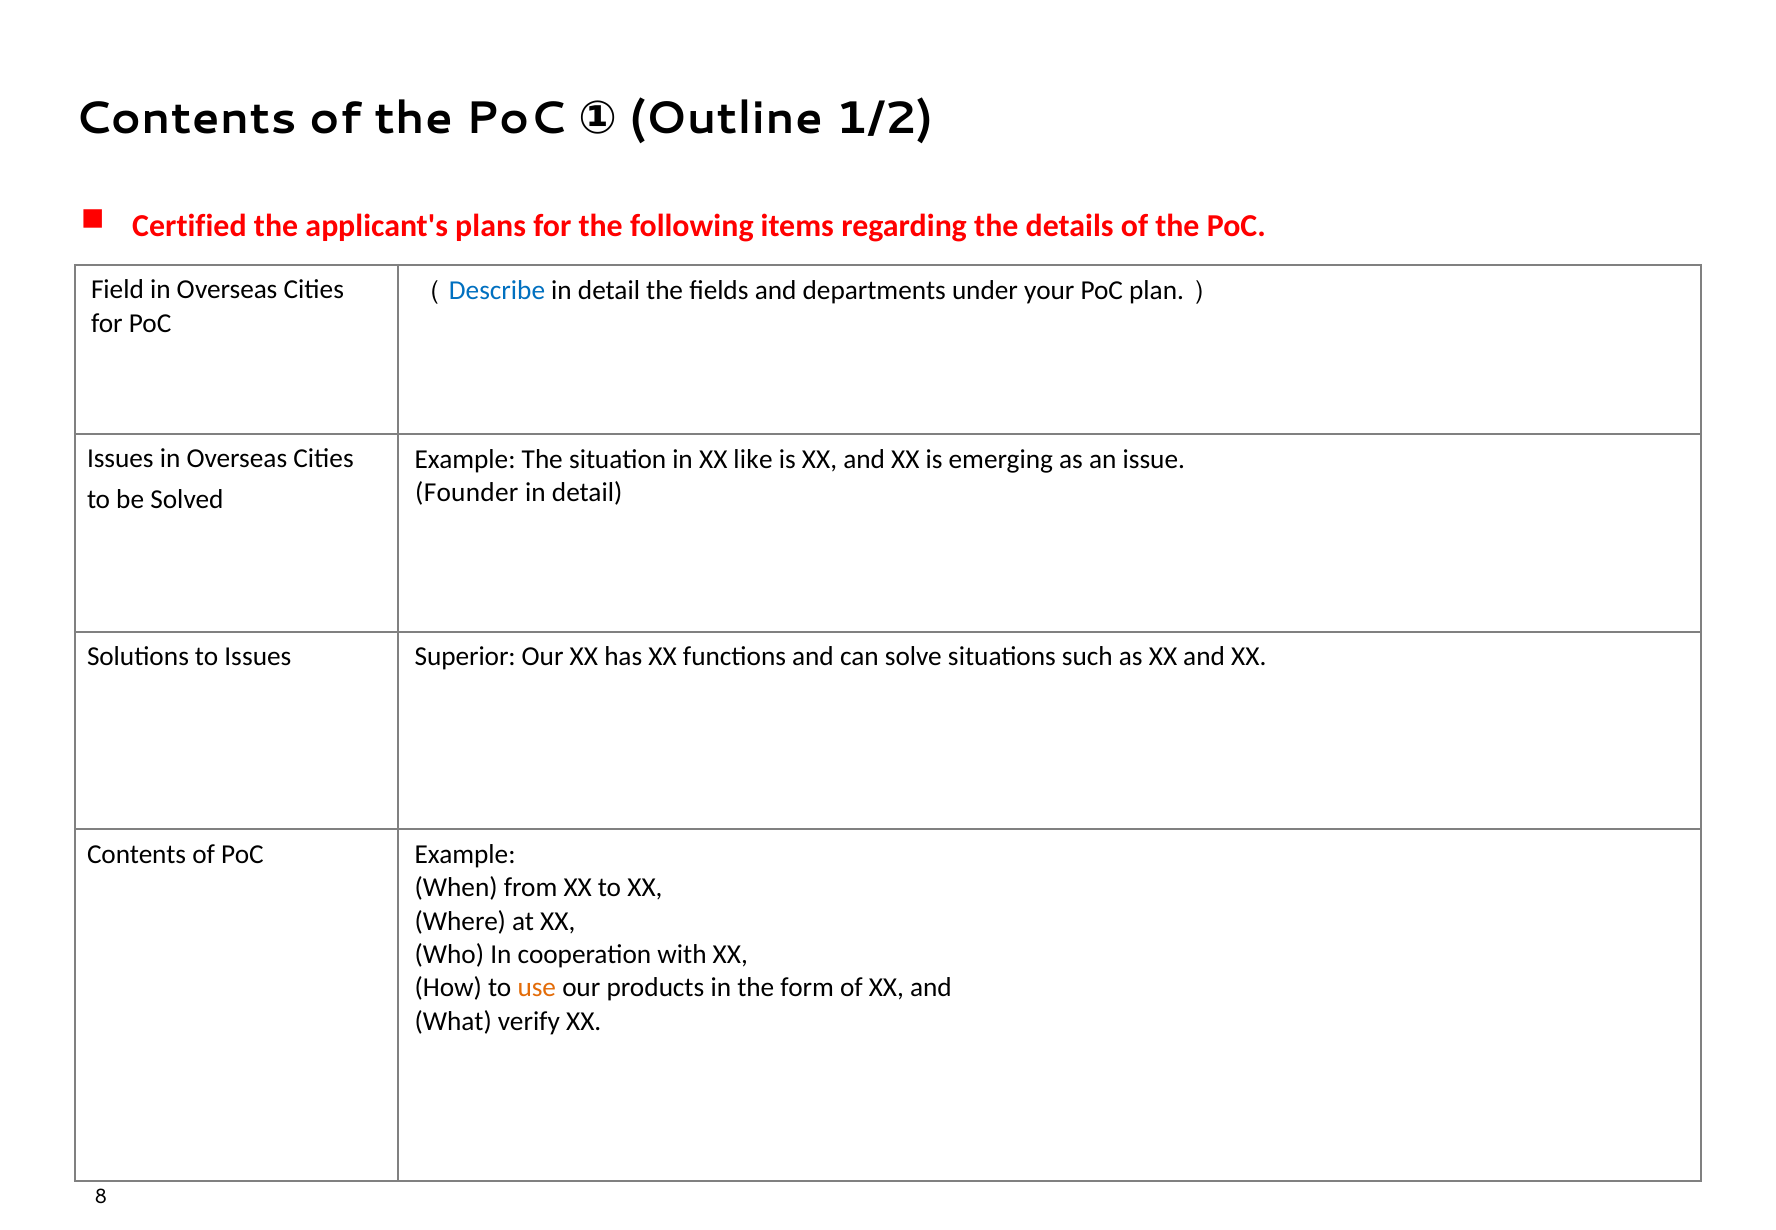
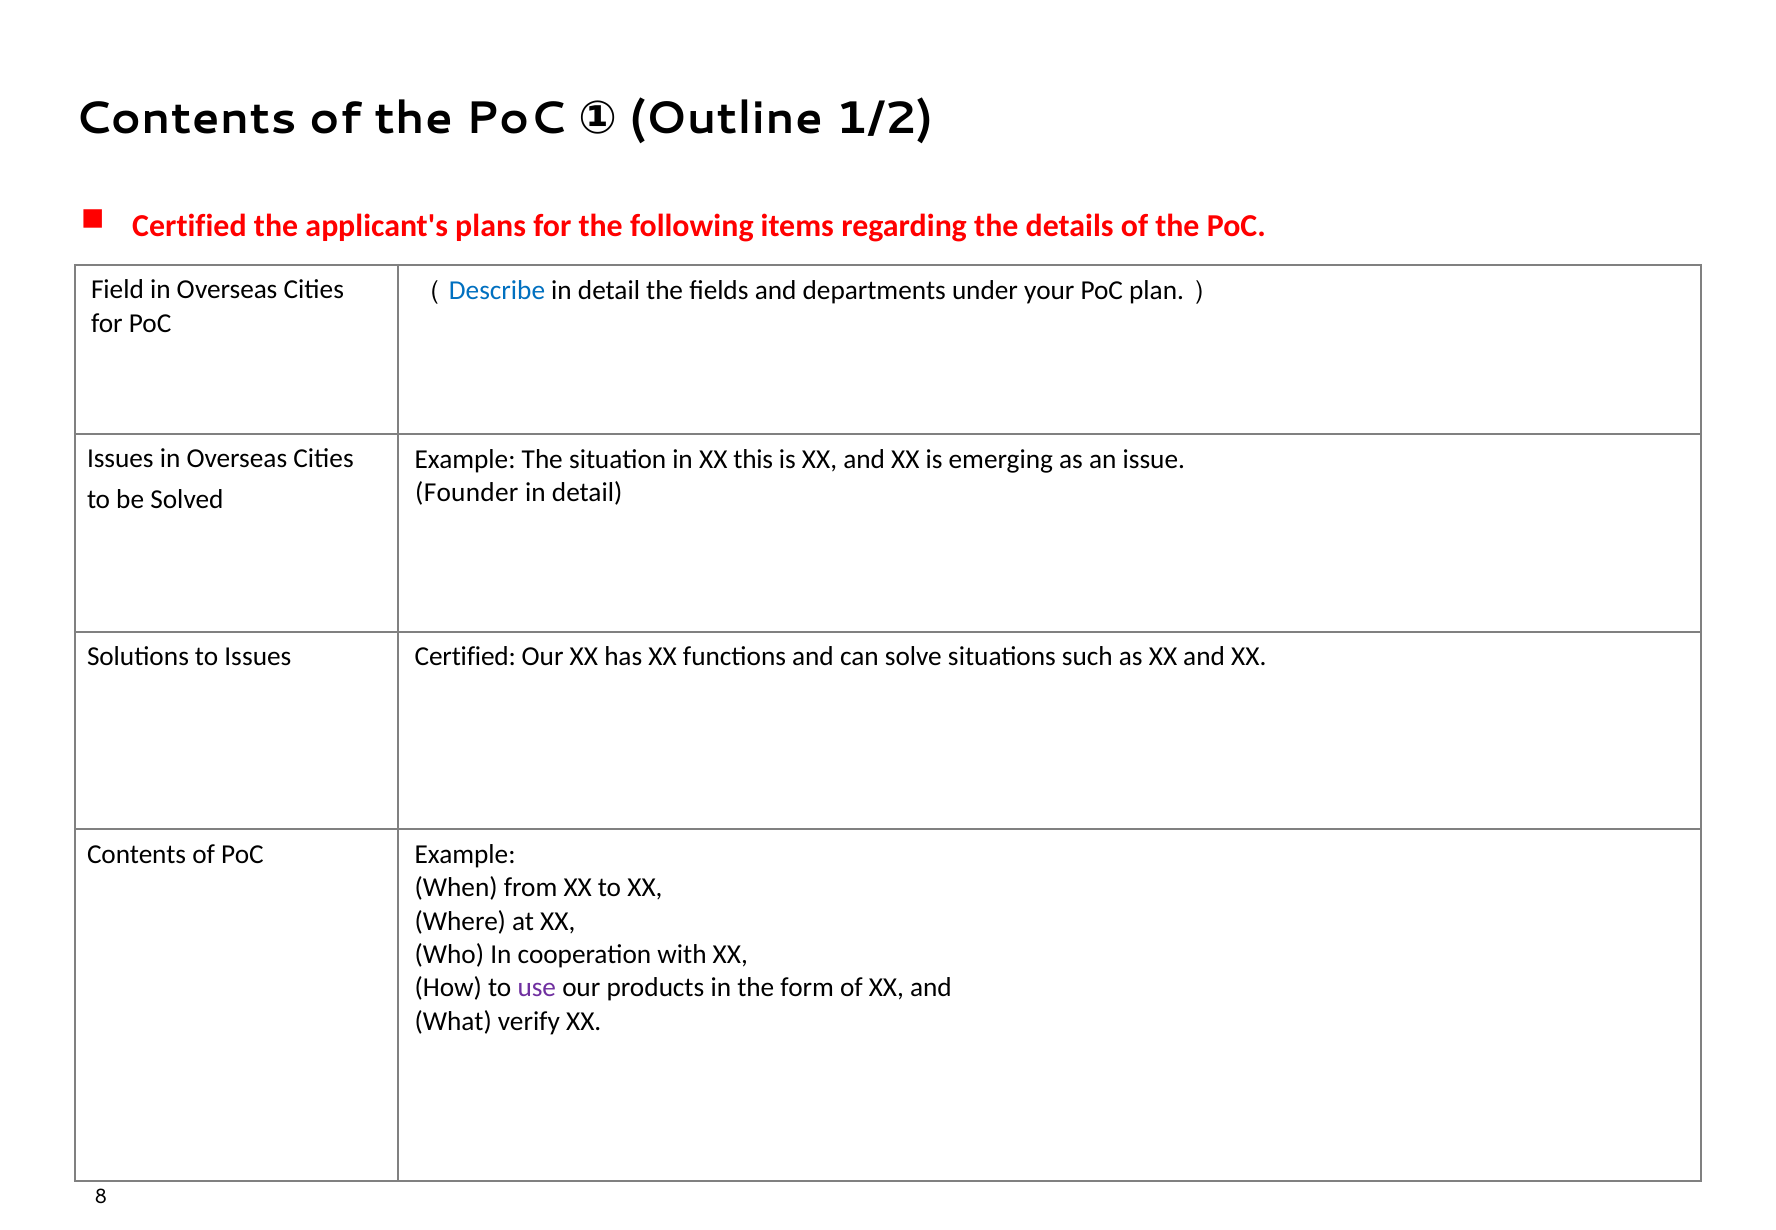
like: like -> this
Issues Superior: Superior -> Certified
use colour: orange -> purple
